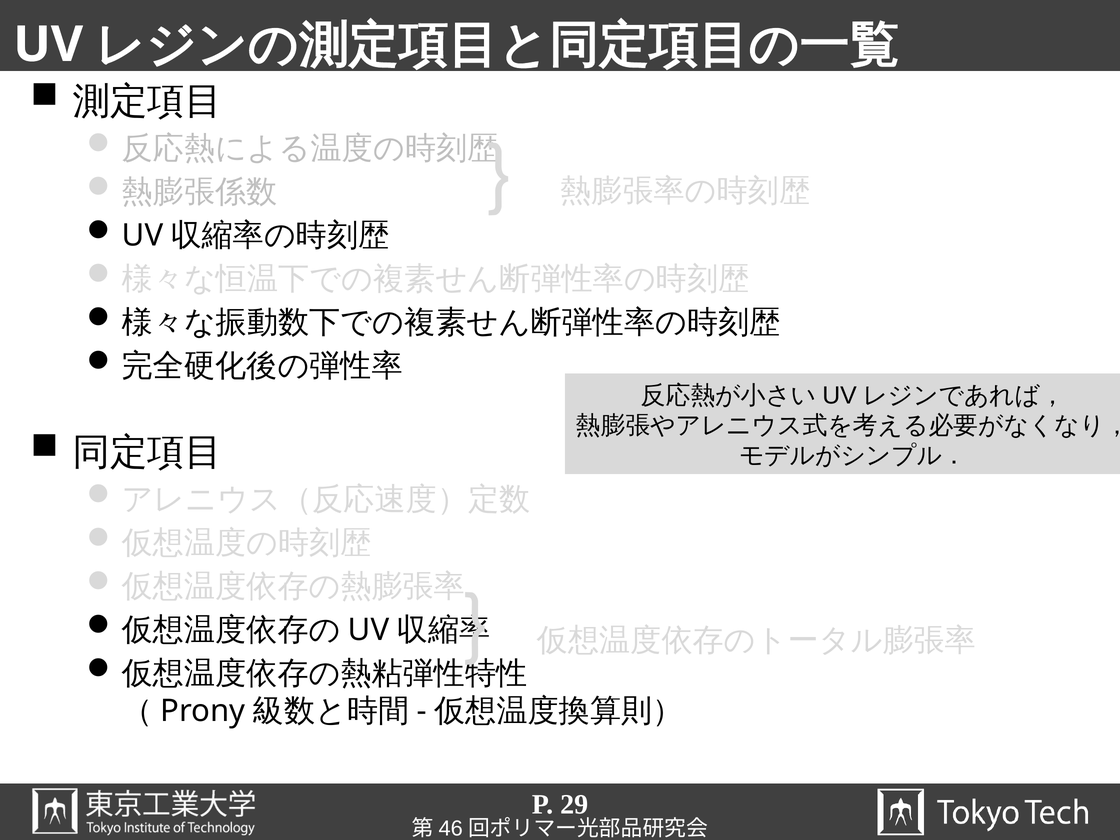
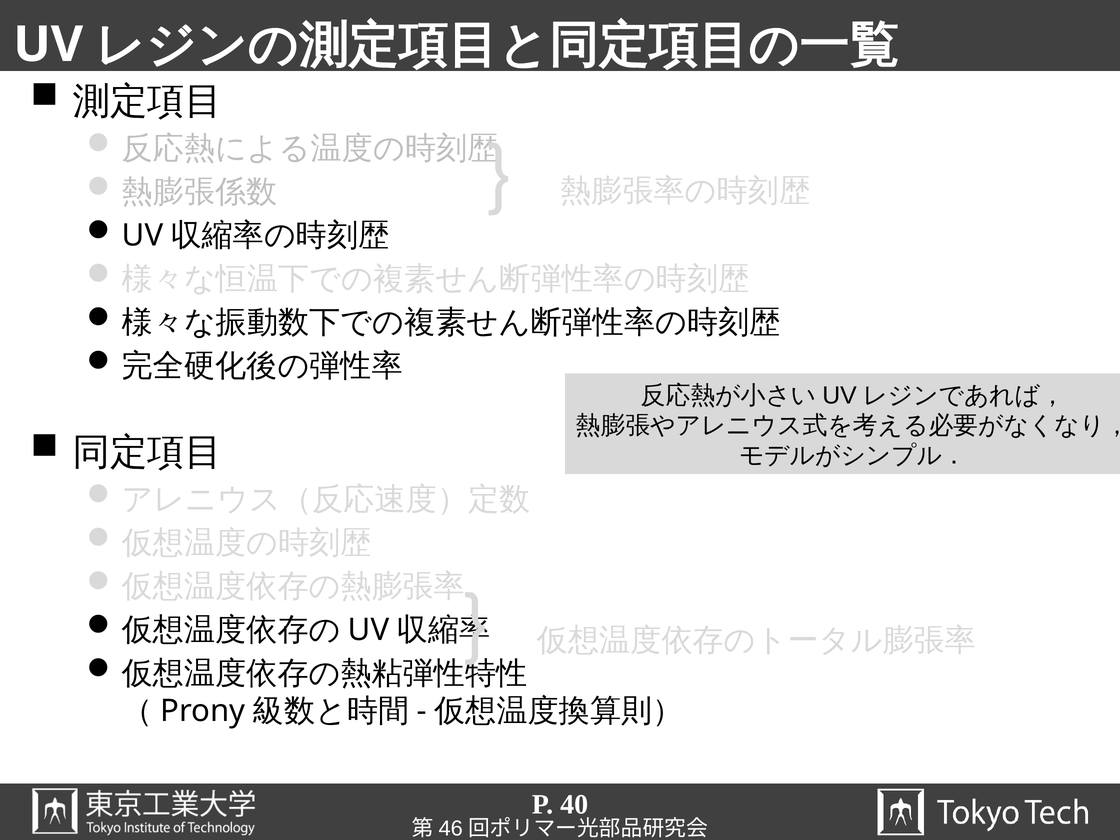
29: 29 -> 40
